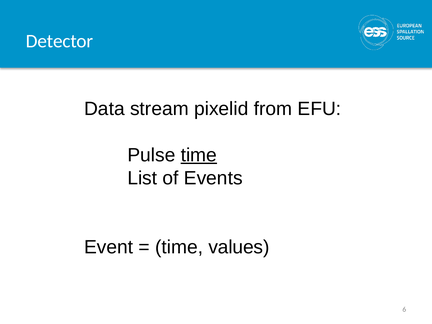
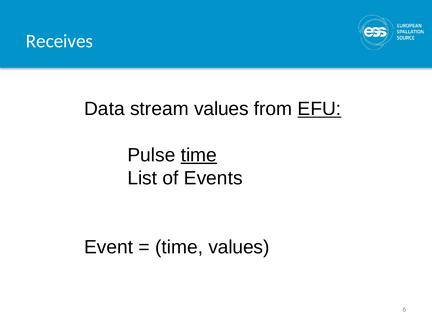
Detector: Detector -> Receives
stream pixelid: pixelid -> values
EFU underline: none -> present
